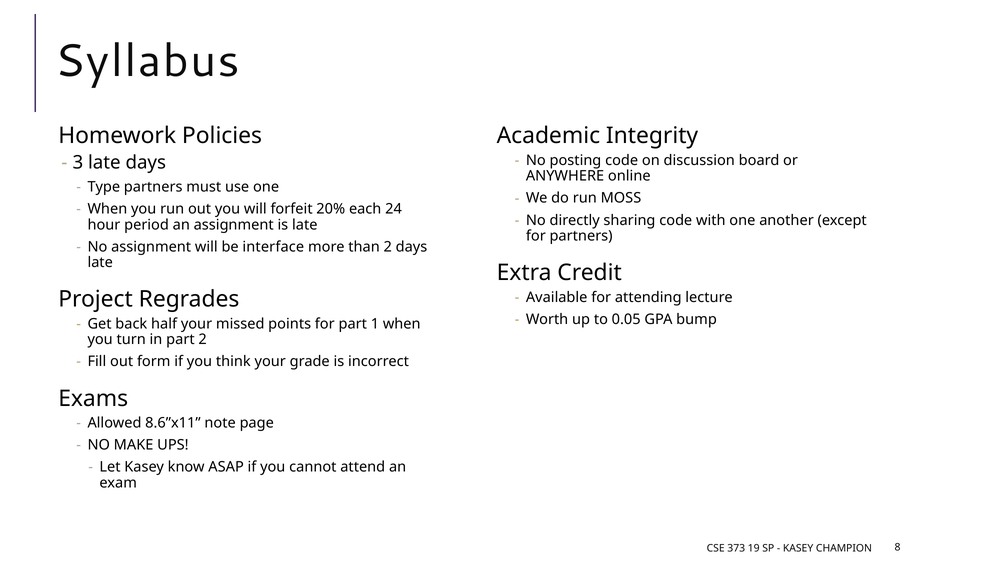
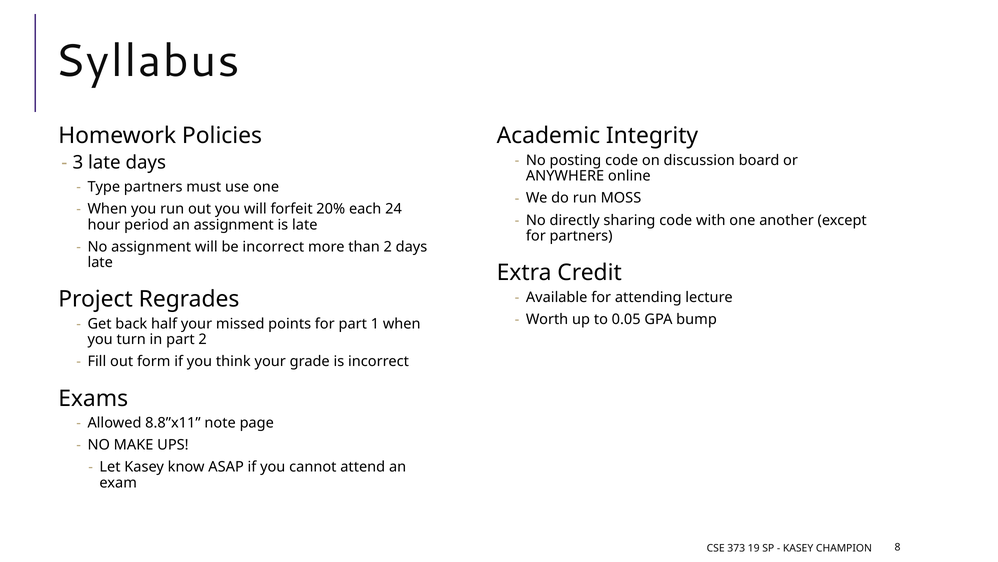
be interface: interface -> incorrect
8.6”x11: 8.6”x11 -> 8.8”x11
